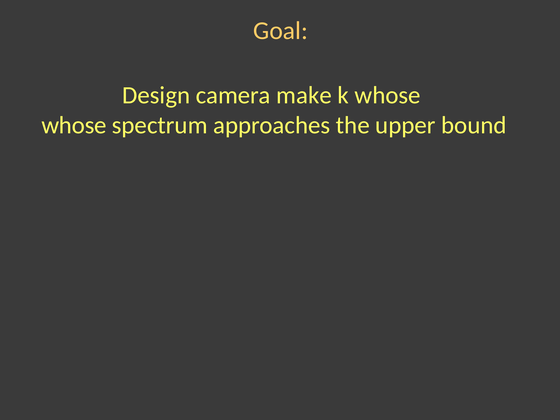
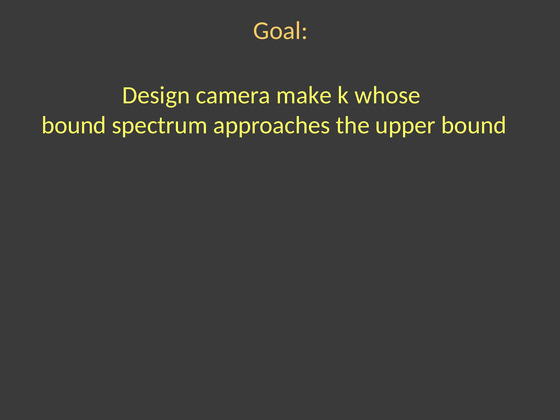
whose at (74, 125): whose -> bound
